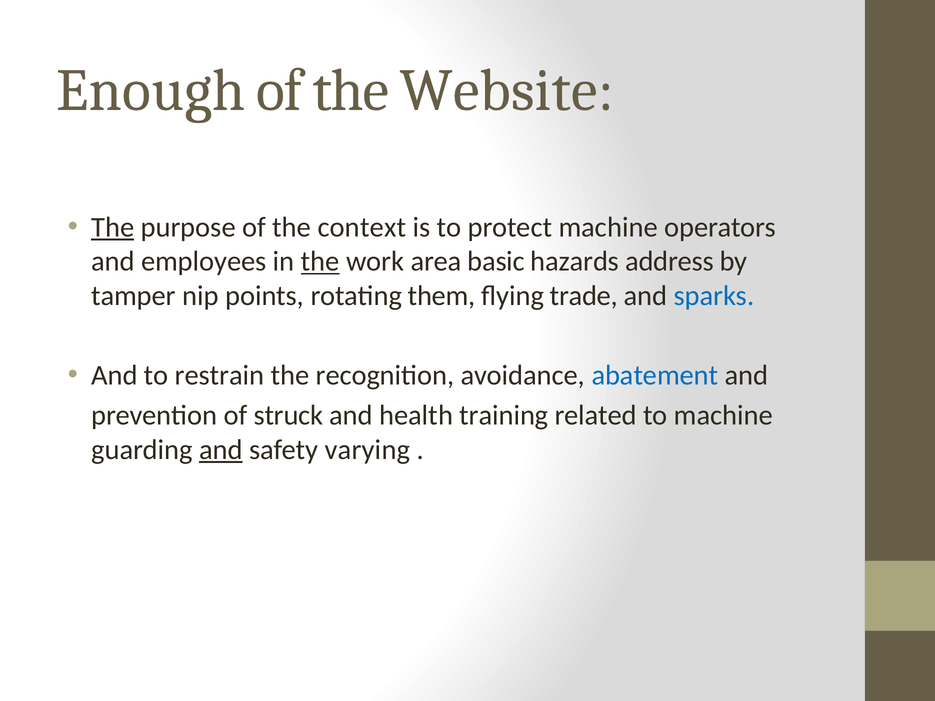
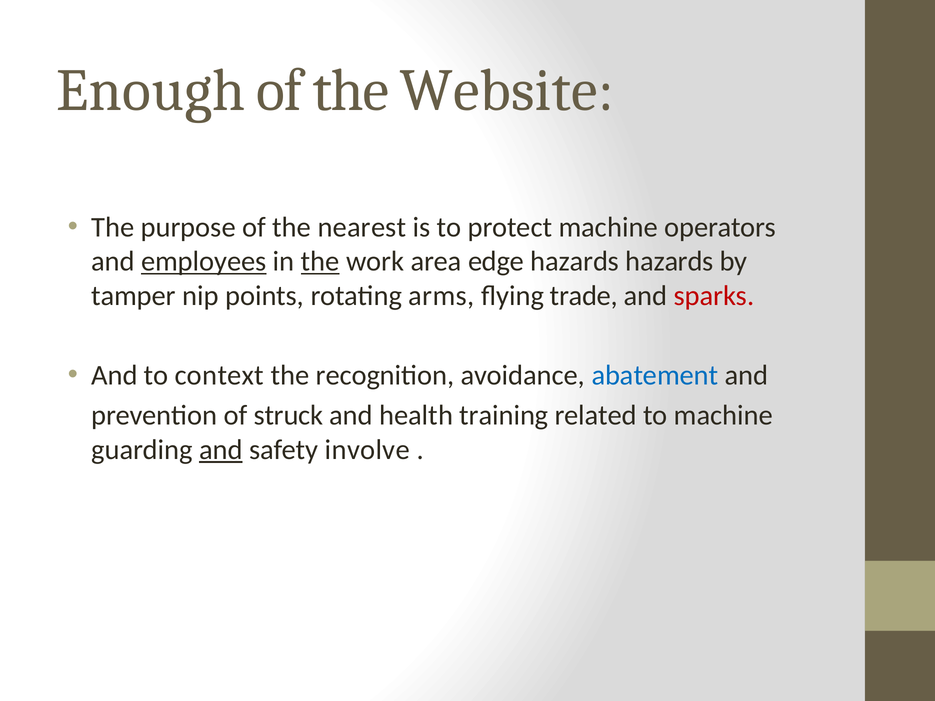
The at (113, 227) underline: present -> none
context: context -> nearest
employees underline: none -> present
basic: basic -> edge
hazards address: address -> hazards
them: them -> arms
sparks colour: blue -> red
restrain: restrain -> context
varying: varying -> involve
